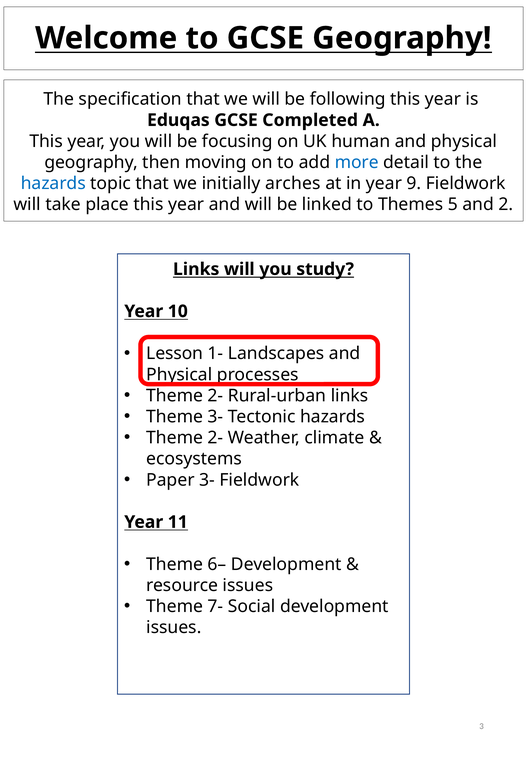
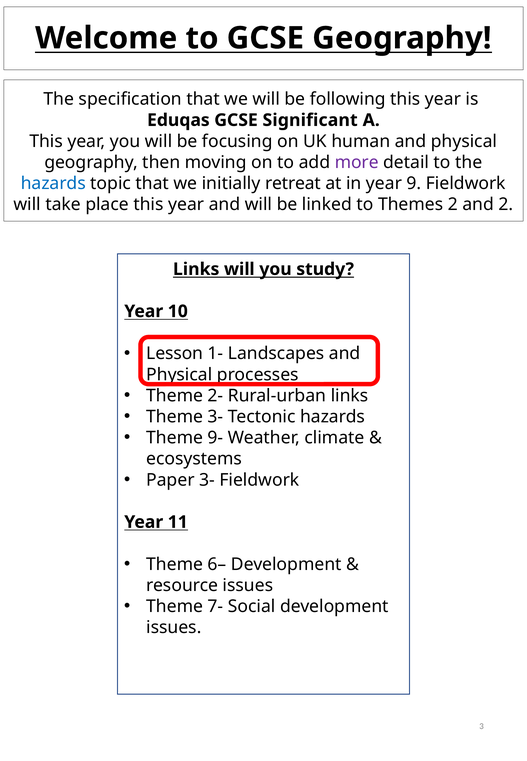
Completed: Completed -> Significant
more colour: blue -> purple
arches: arches -> retreat
Themes 5: 5 -> 2
2- at (215, 438): 2- -> 9-
